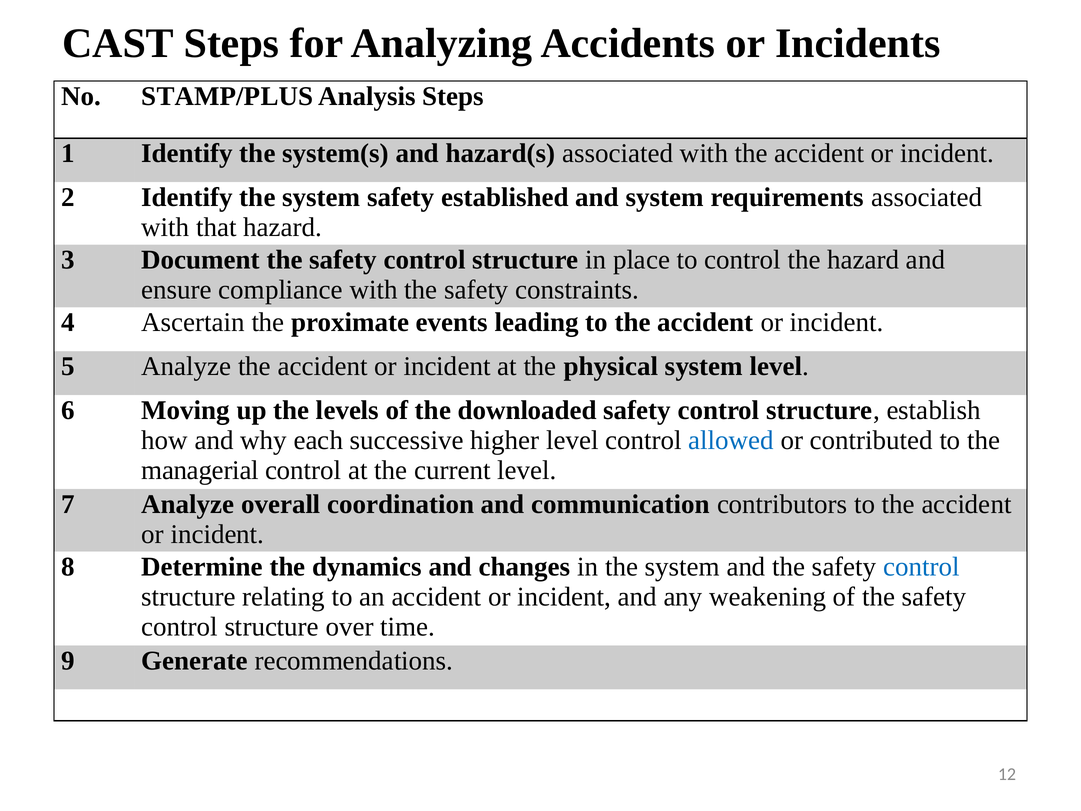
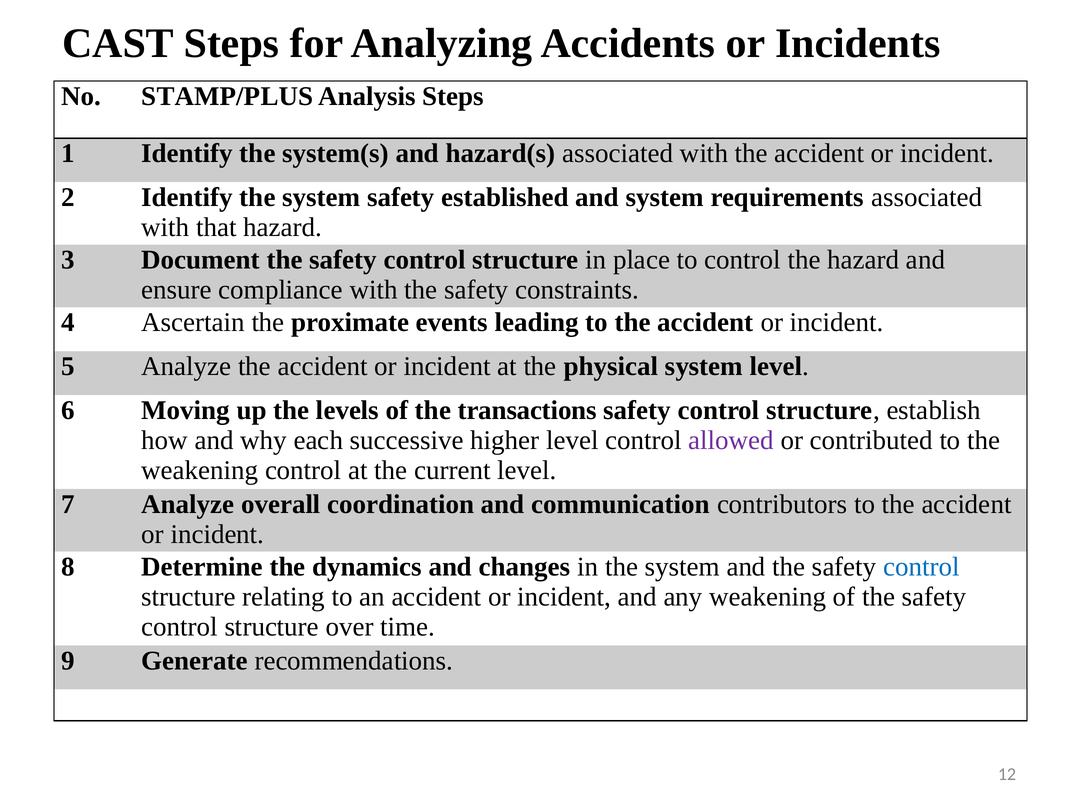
downloaded: downloaded -> transactions
allowed colour: blue -> purple
managerial at (200, 470): managerial -> weakening
